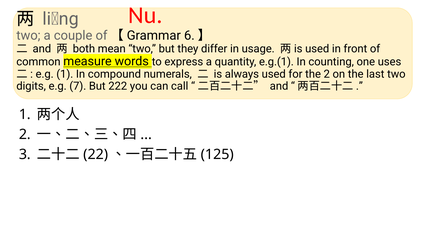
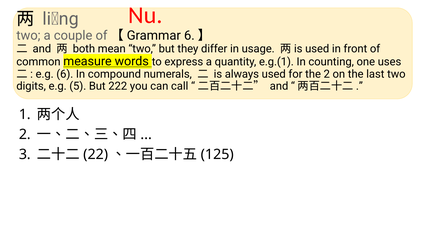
e.g 1: 1 -> 6
7: 7 -> 5
